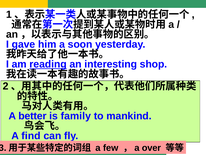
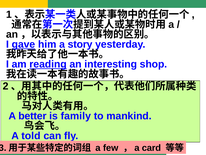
gave underline: none -> present
soon: soon -> story
find: find -> told
over: over -> card
